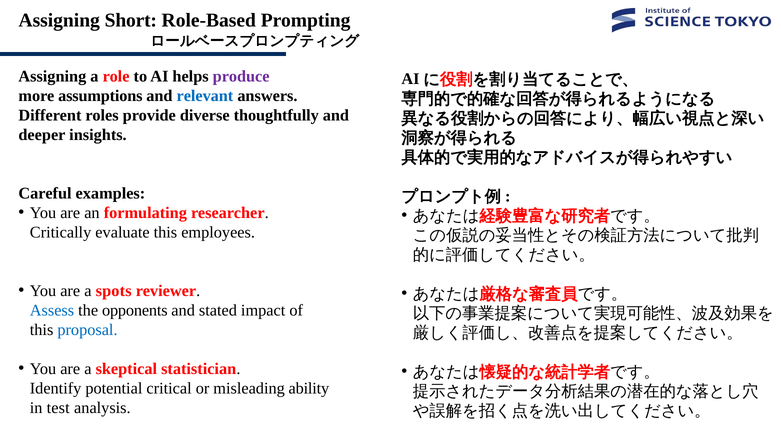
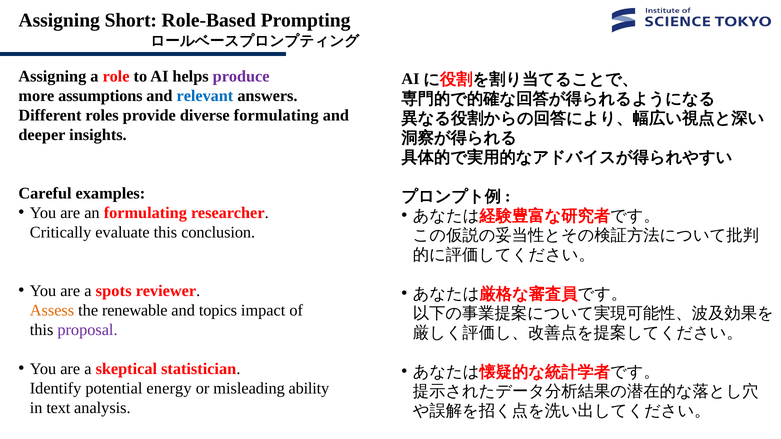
diverse thoughtfully: thoughtfully -> formulating
employees: employees -> conclusion
Assess colour: blue -> orange
opponents: opponents -> renewable
stated: stated -> topics
proposal colour: blue -> purple
critical: critical -> energy
test: test -> text
